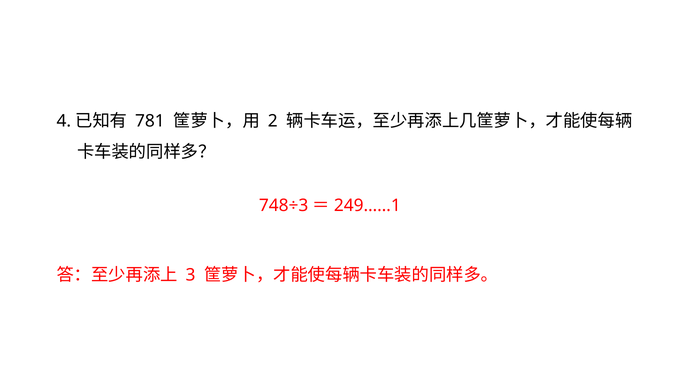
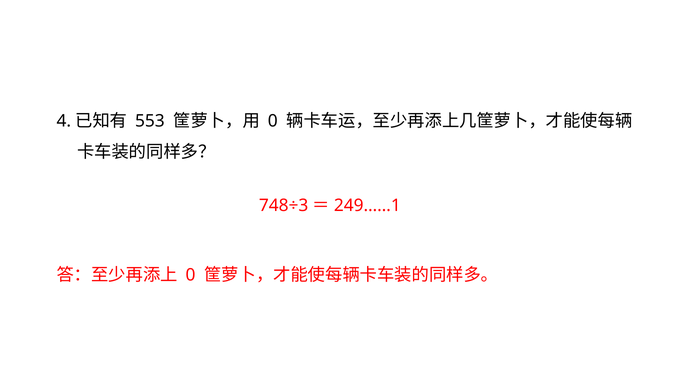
781: 781 -> 553
2 at (273, 121): 2 -> 0
3 at (191, 275): 3 -> 0
